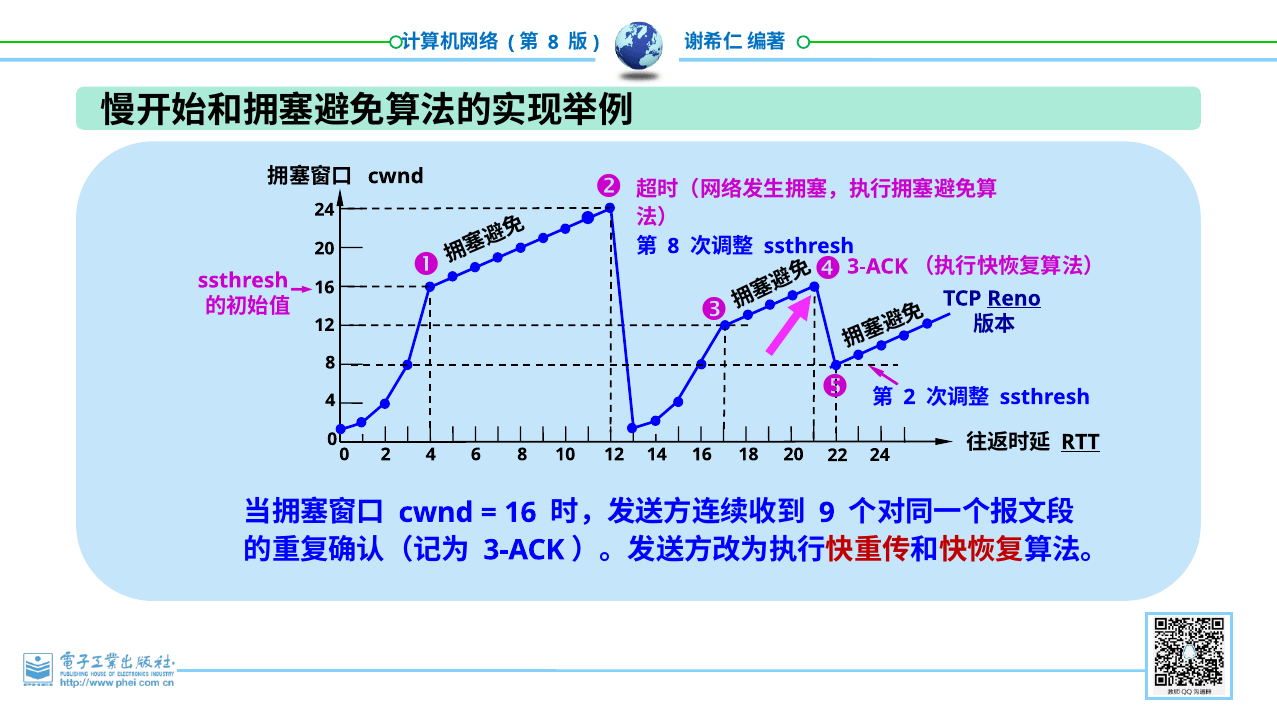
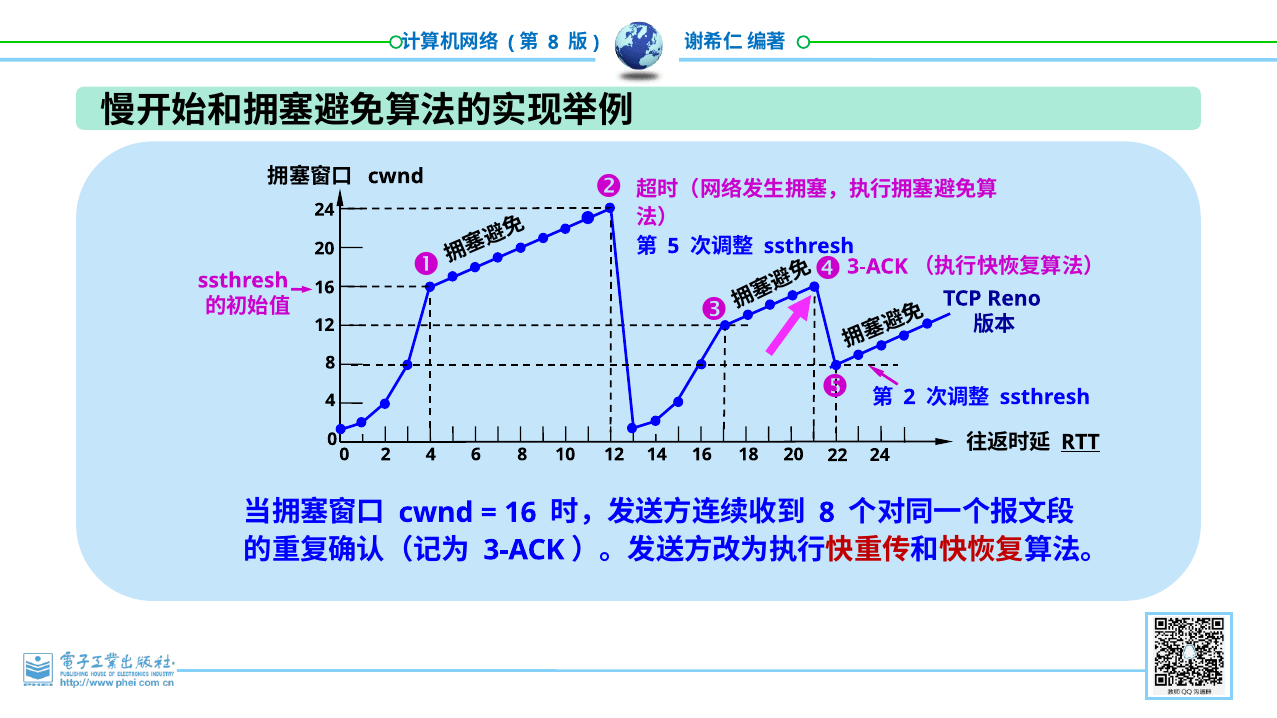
8 at (673, 246): 8 -> 5
Reno underline: present -> none
9 at (827, 513): 9 -> 8
